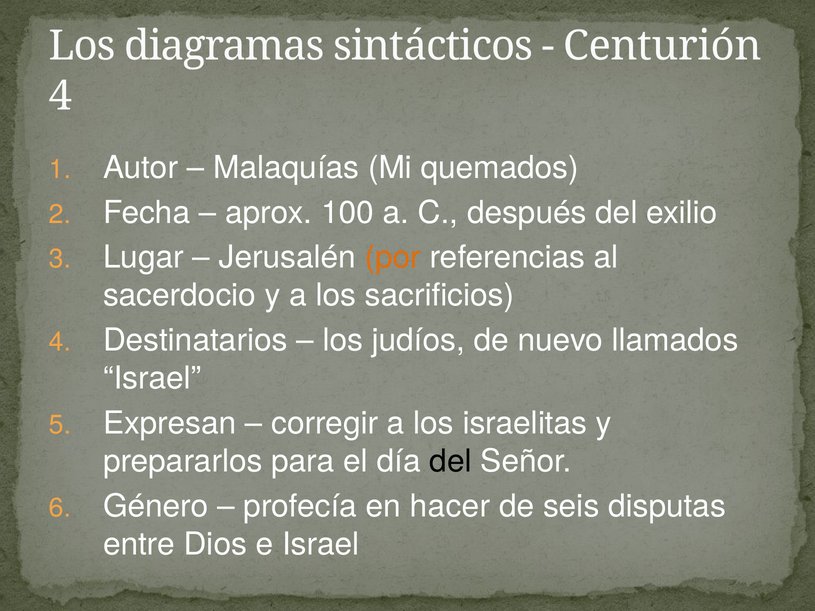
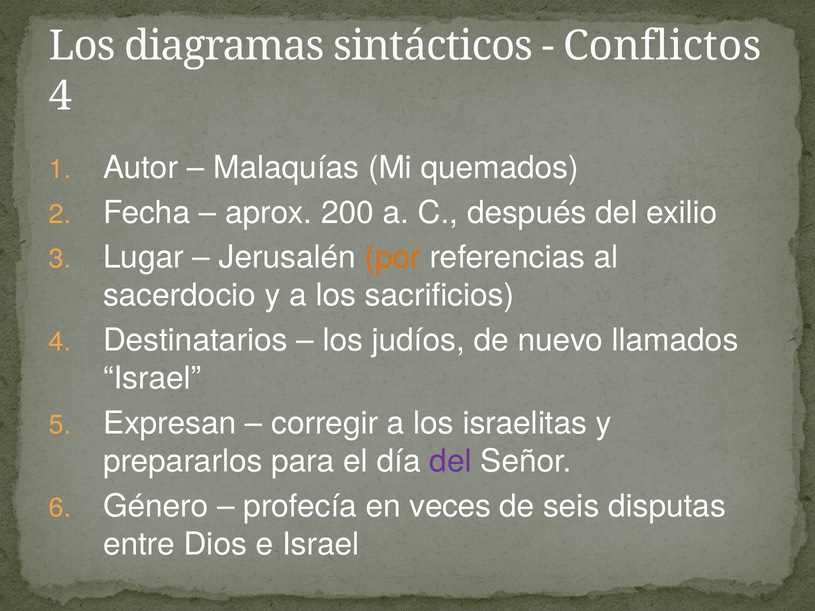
Centurión: Centurión -> Conflictos
100: 100 -> 200
del at (451, 461) colour: black -> purple
hacer: hacer -> veces
